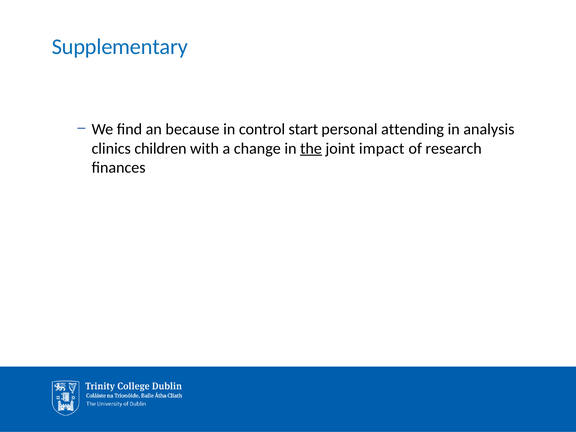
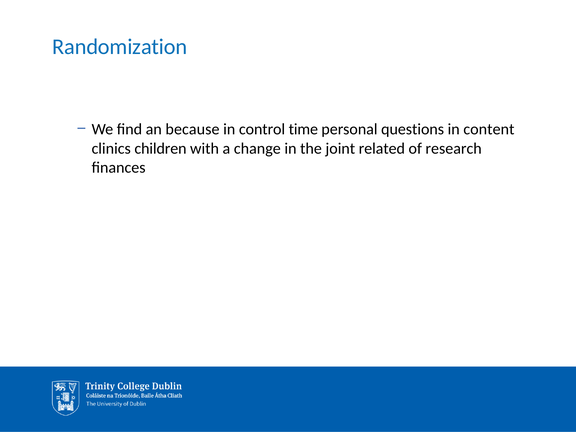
Supplementary: Supplementary -> Randomization
start: start -> time
attending: attending -> questions
analysis: analysis -> content
the underline: present -> none
impact: impact -> related
